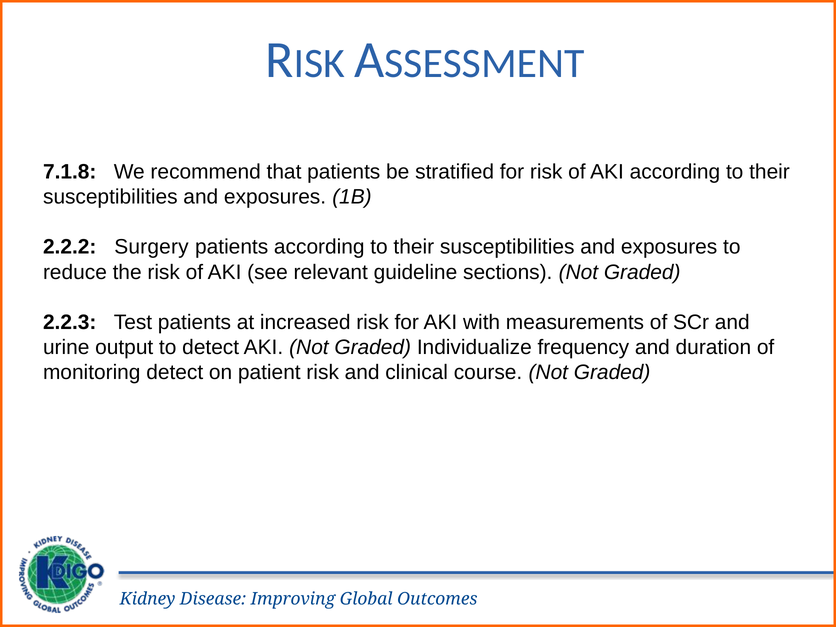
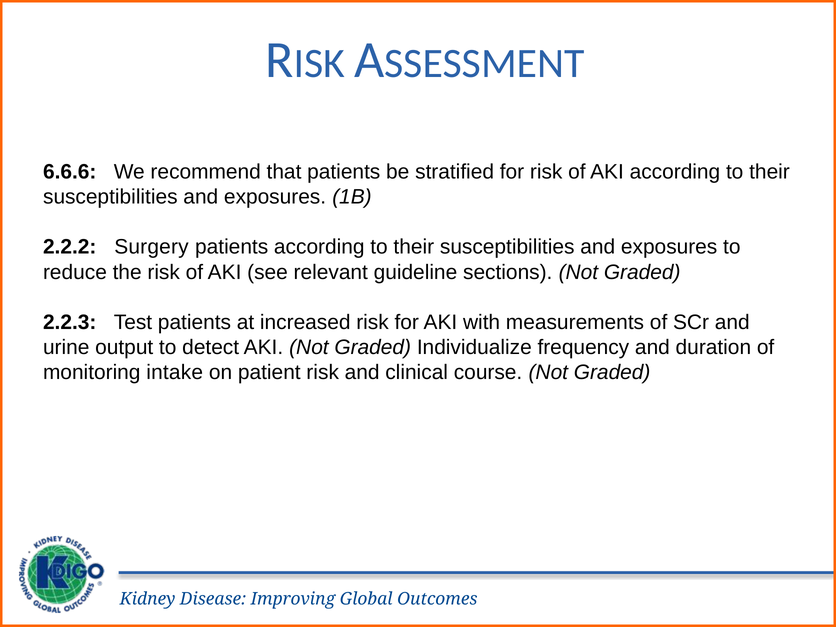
7.1.8: 7.1.8 -> 6.6.6
monitoring detect: detect -> intake
